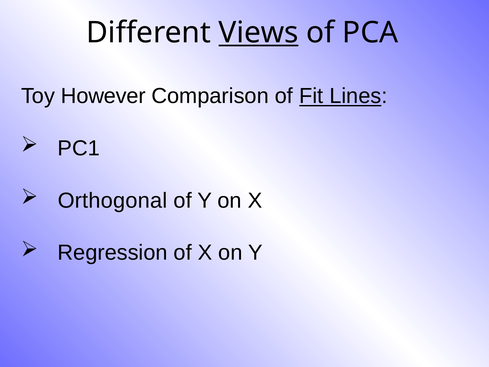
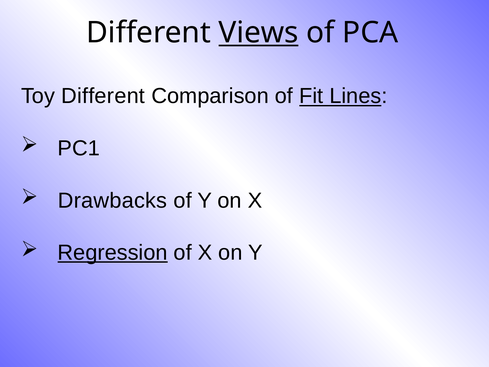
Toy However: However -> Different
Orthogonal: Orthogonal -> Drawbacks
Regression underline: none -> present
